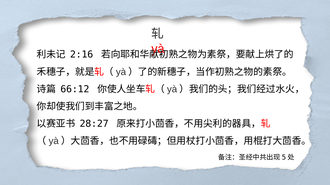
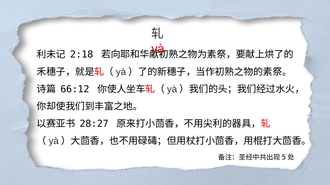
2:16: 2:16 -> 2:18
